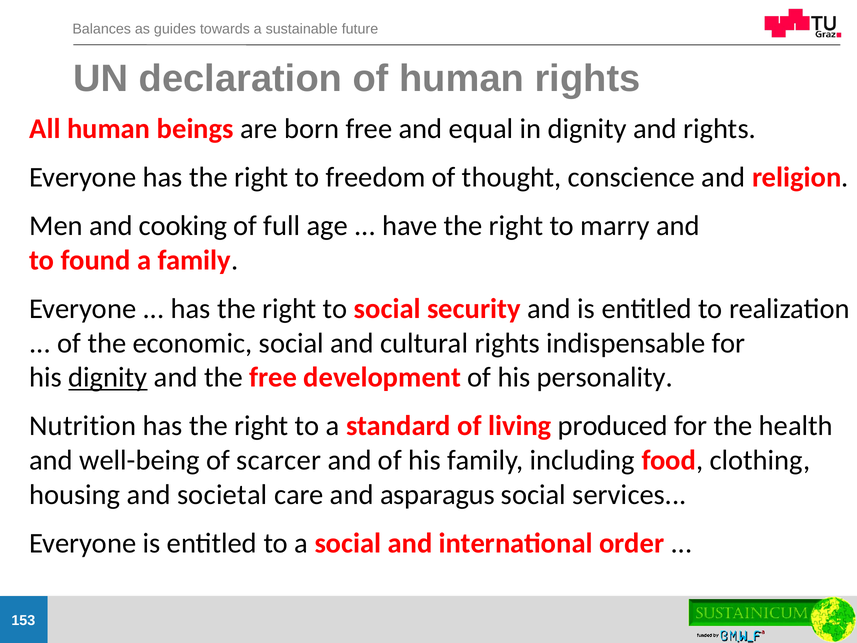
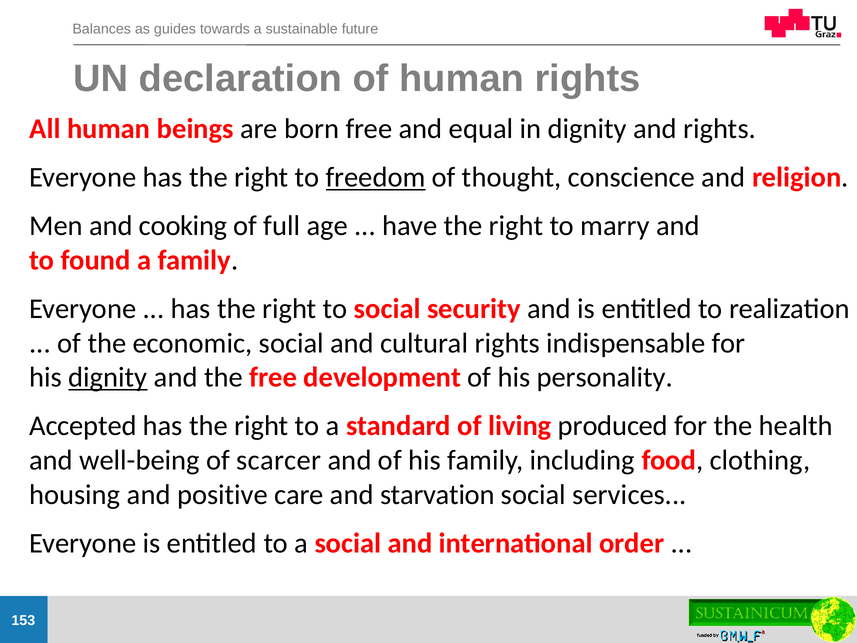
freedom underline: none -> present
Nutrition: Nutrition -> Accepted
societal: societal -> positive
asparagus: asparagus -> starvation
